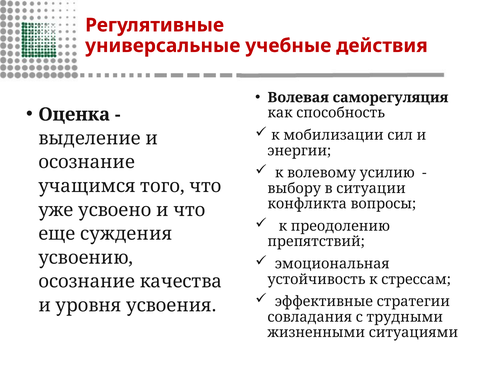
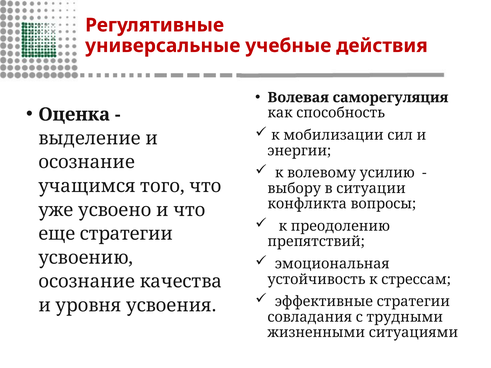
еще суждения: суждения -> стратегии
